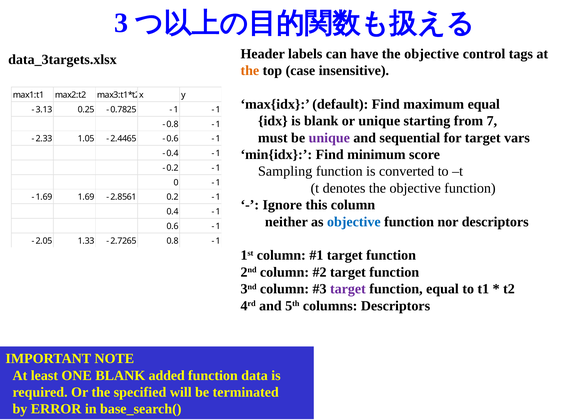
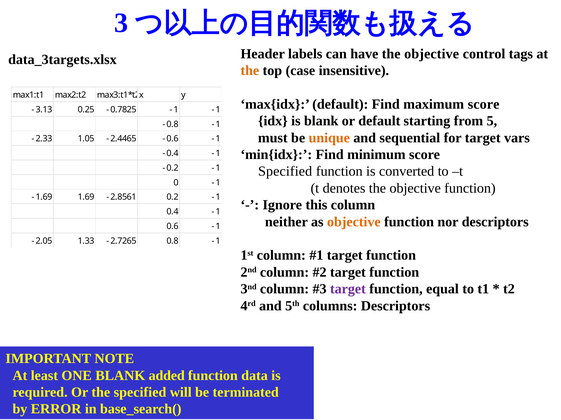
maximum equal: equal -> score
or unique: unique -> default
7: 7 -> 5
unique at (329, 138) colour: purple -> orange
Sampling at (285, 172): Sampling -> Specified
objective at (354, 222) colour: blue -> orange
